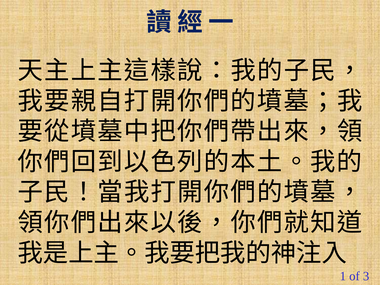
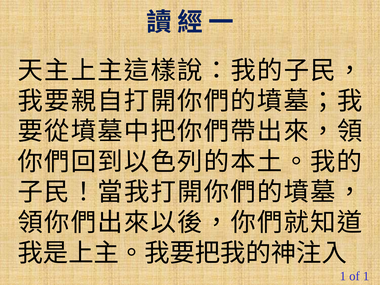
of 3: 3 -> 1
